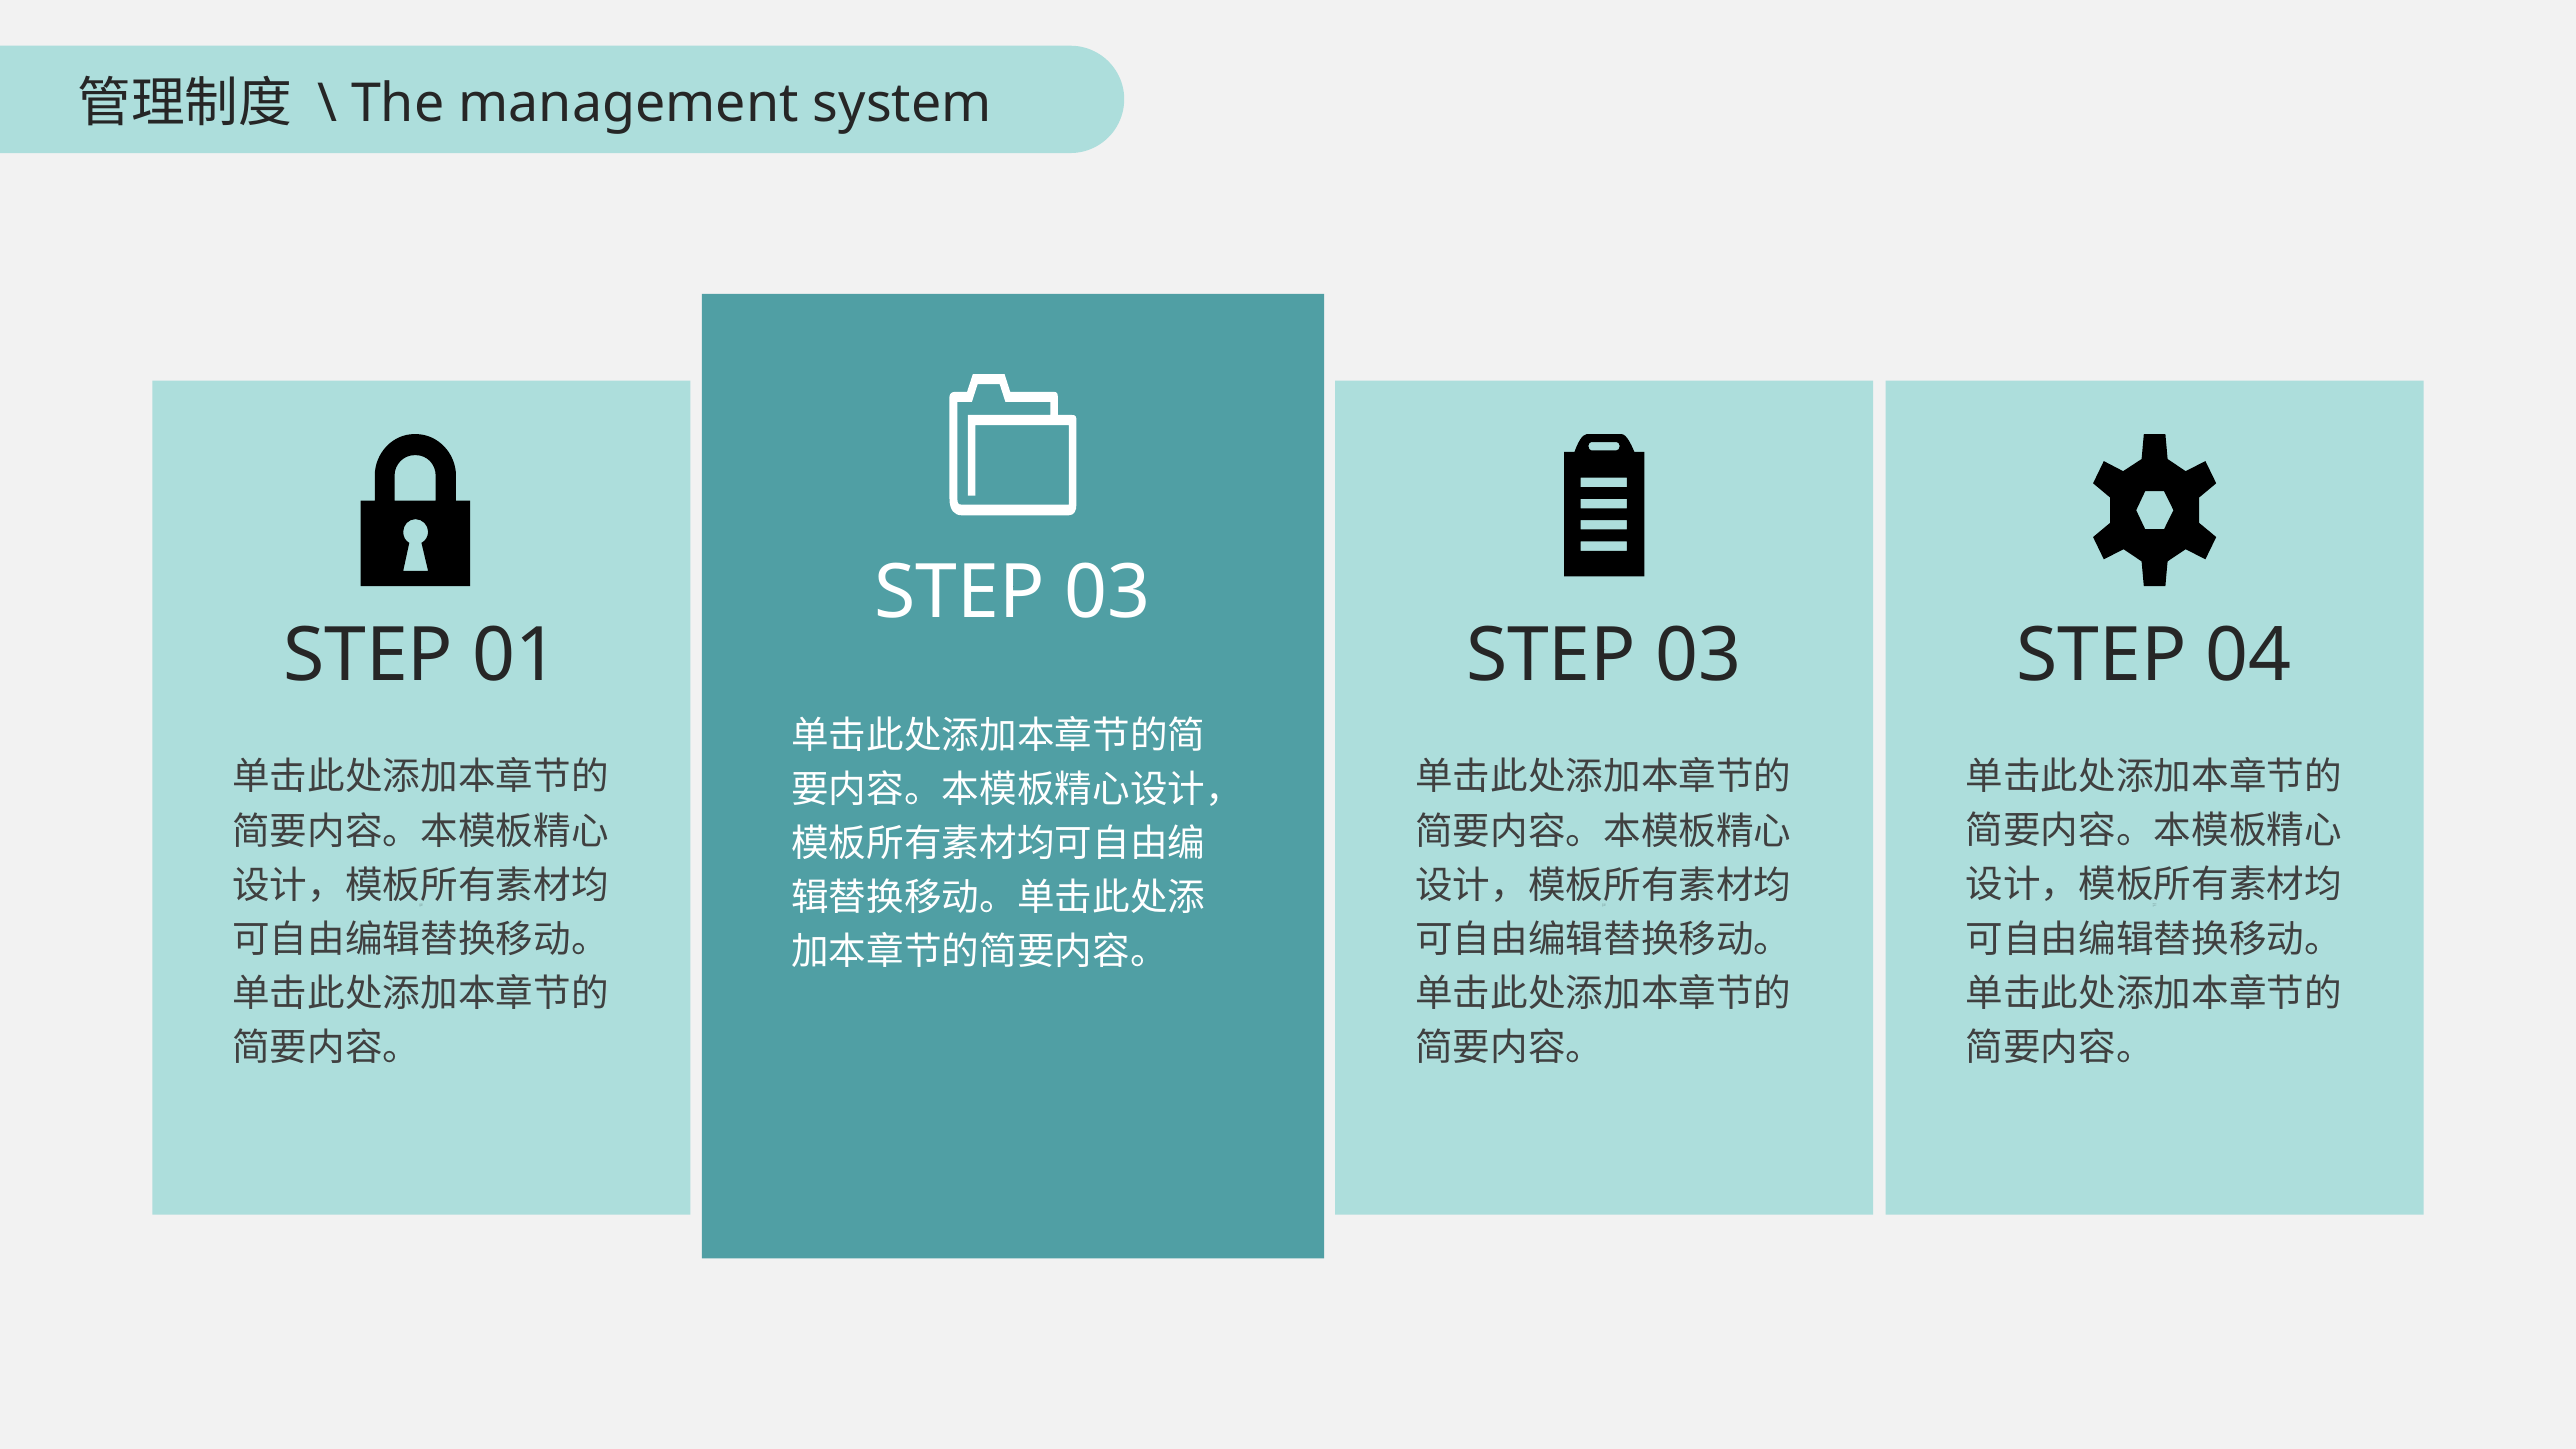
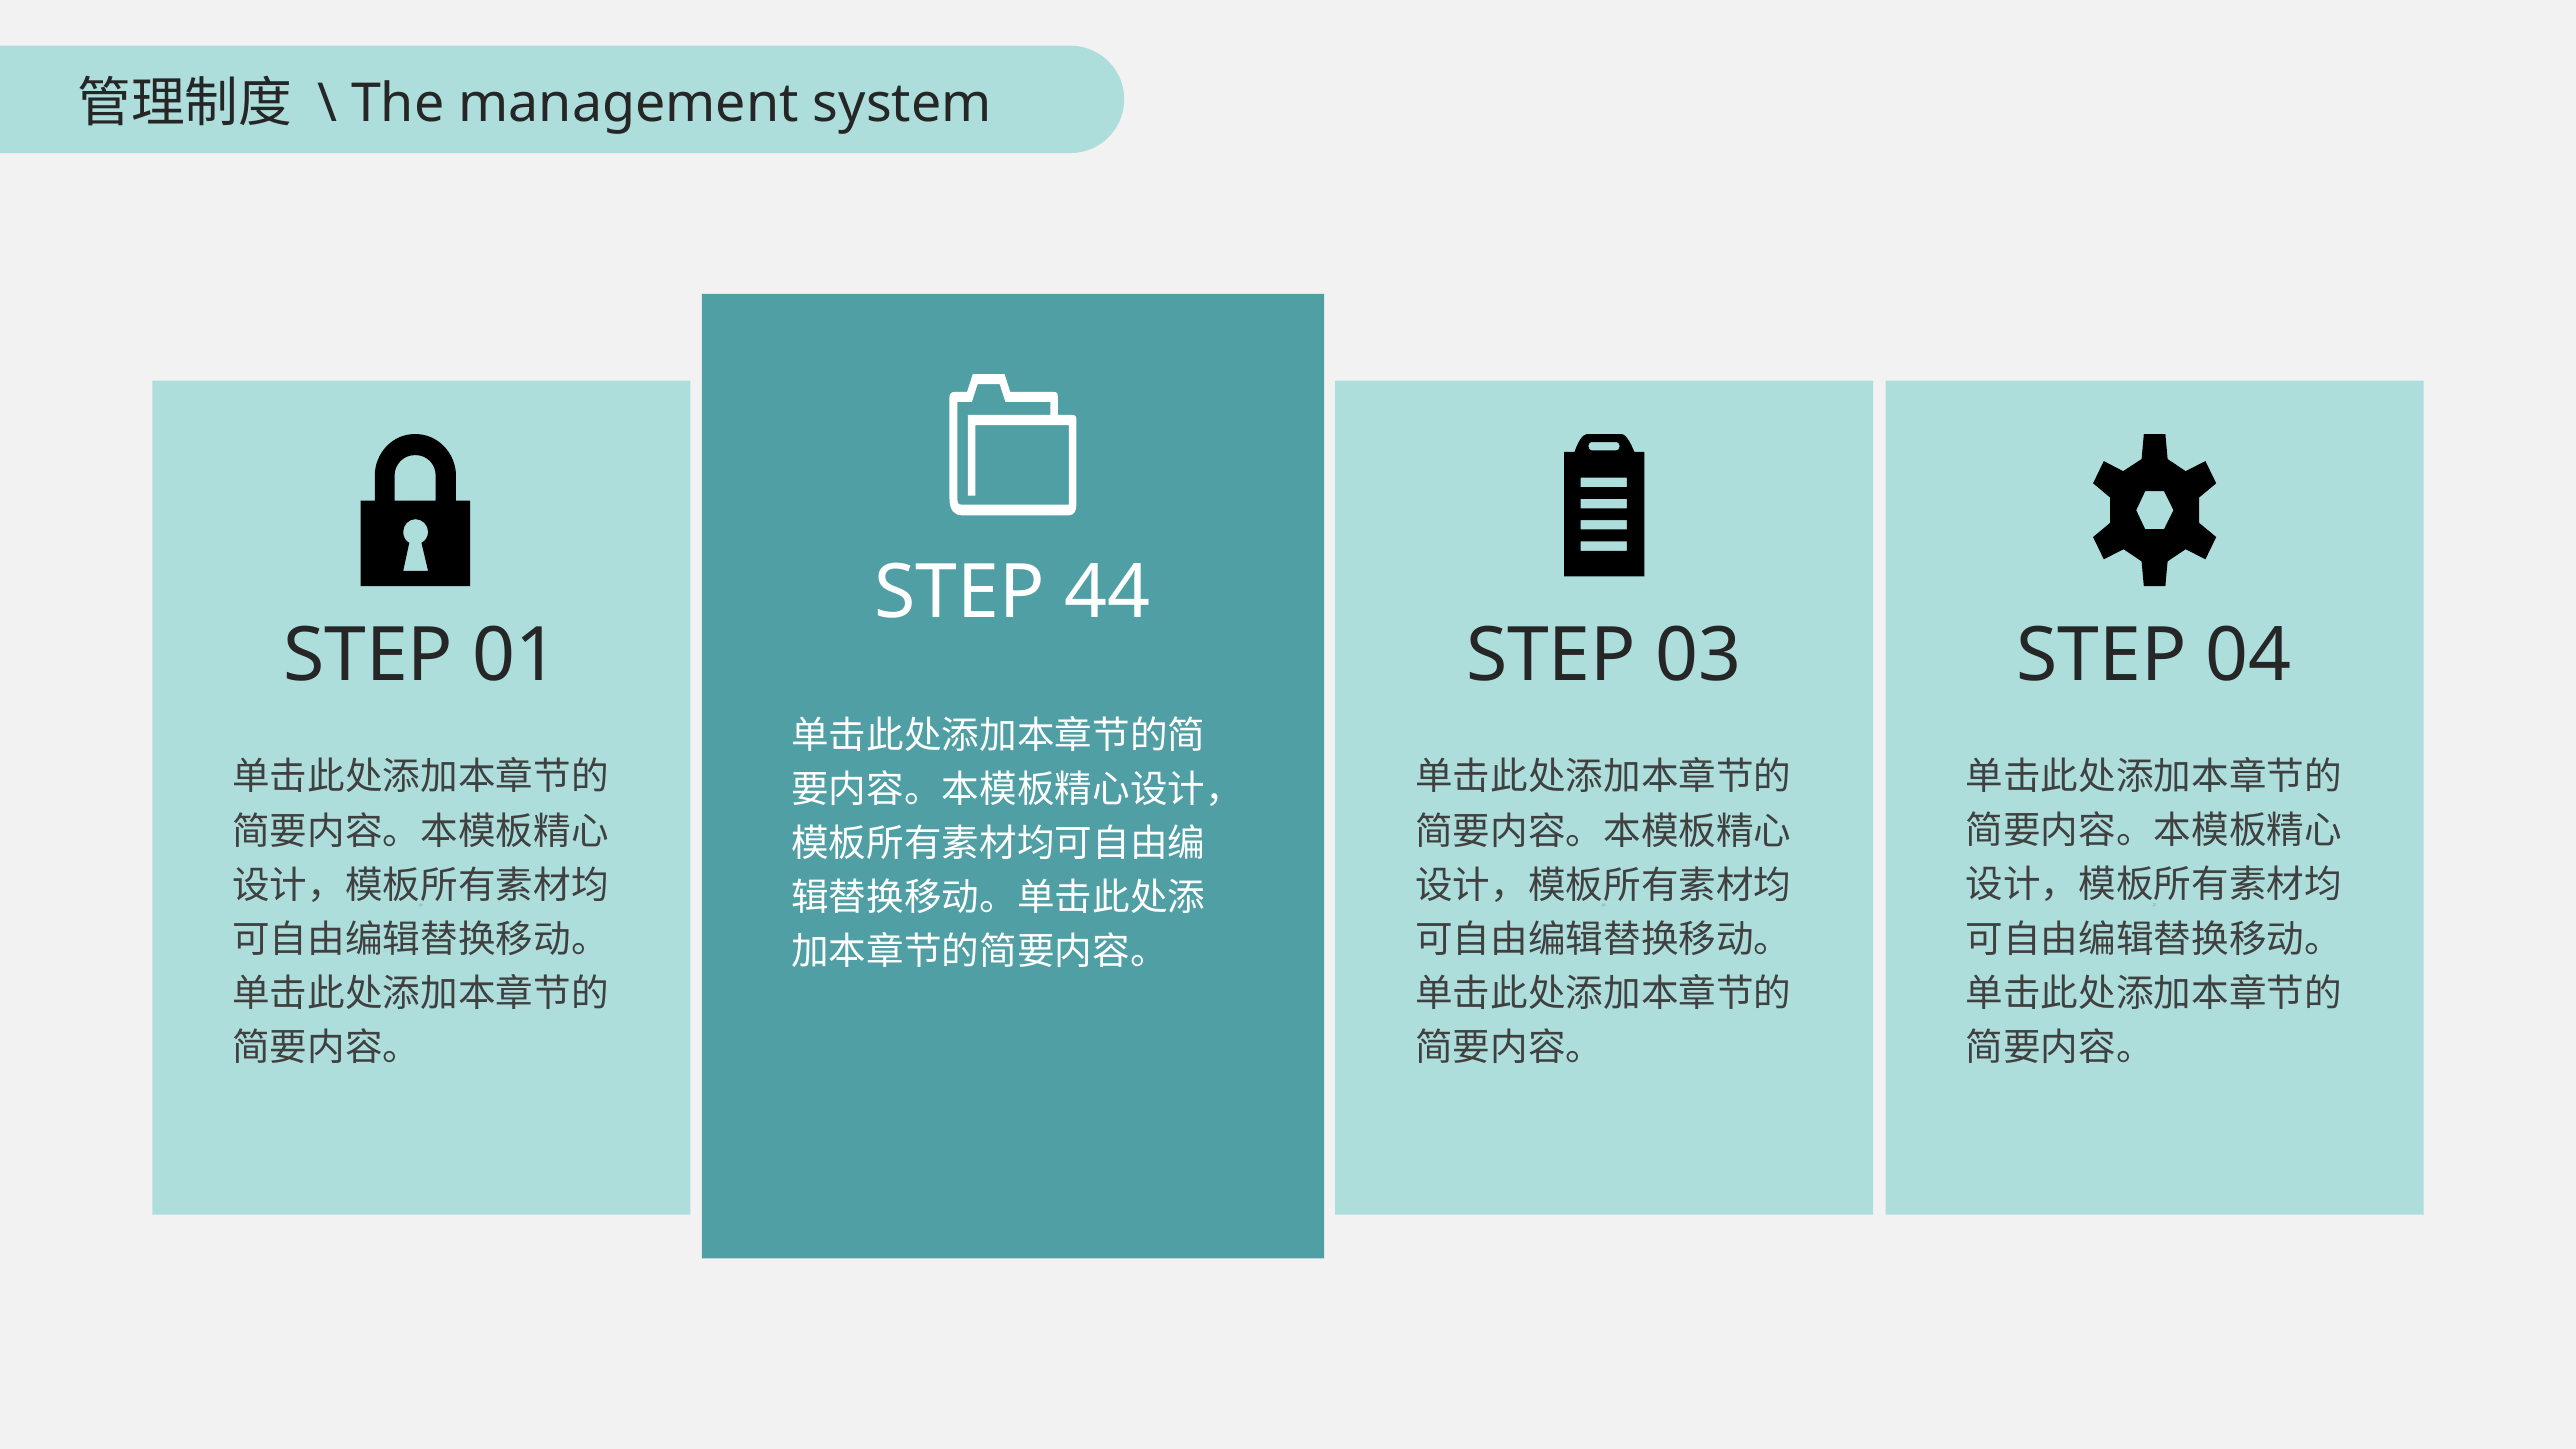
03 at (1107, 593): 03 -> 44
